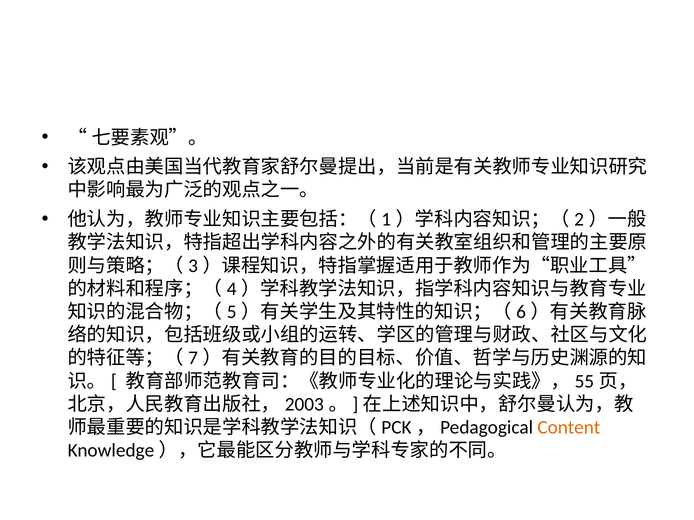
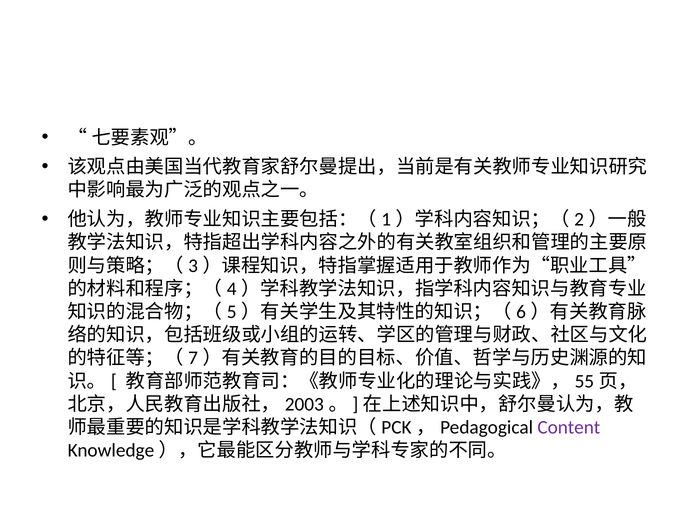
Content colour: orange -> purple
